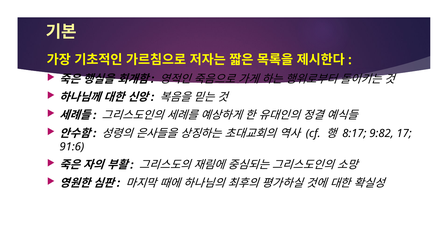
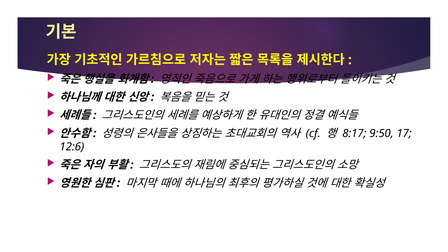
9:82: 9:82 -> 9:50
91:6: 91:6 -> 12:6
